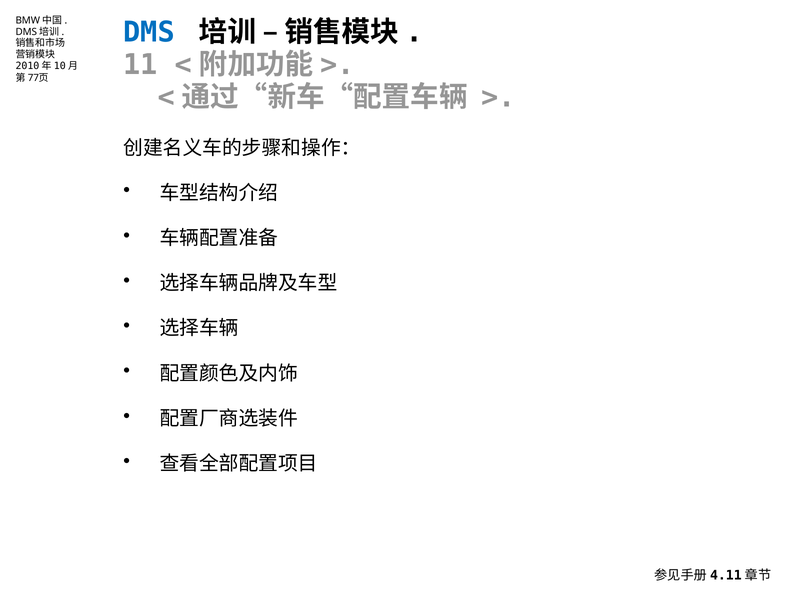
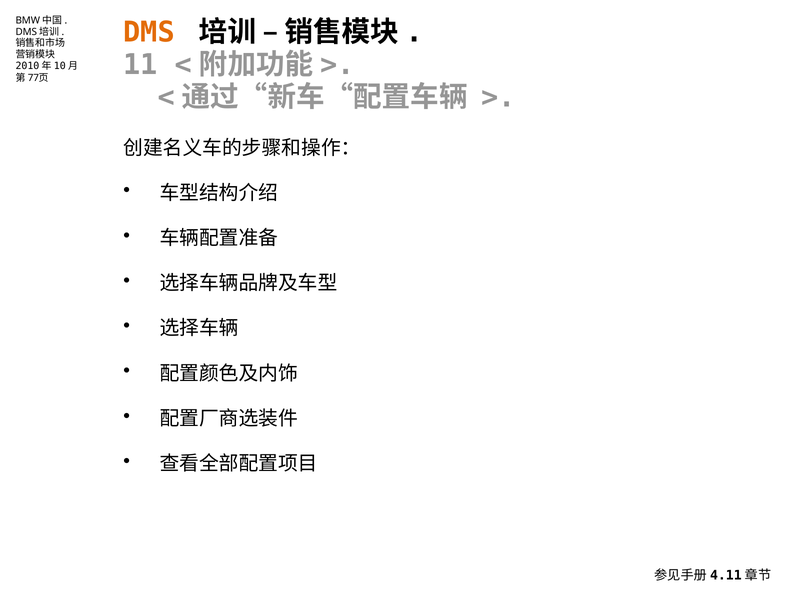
DMS colour: blue -> orange
